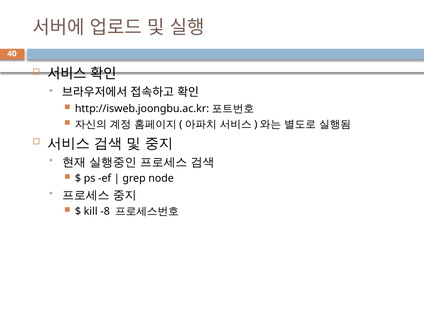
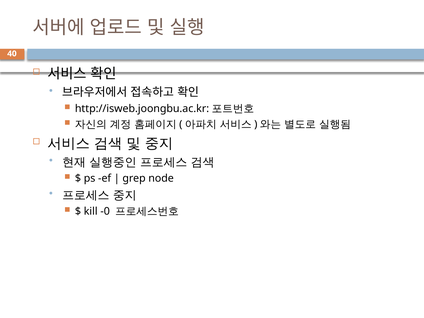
-8: -8 -> -0
